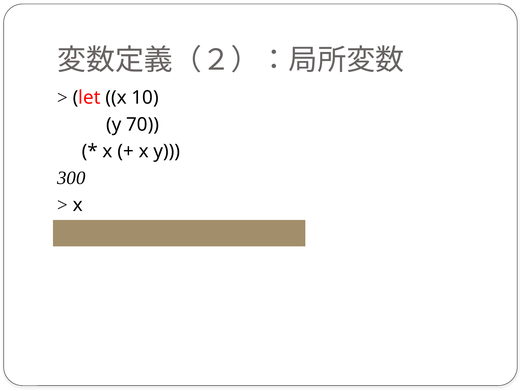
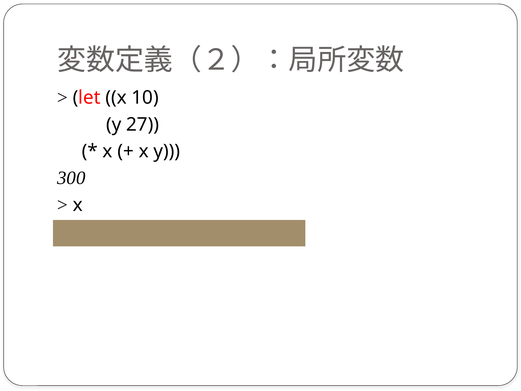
70: 70 -> 27
